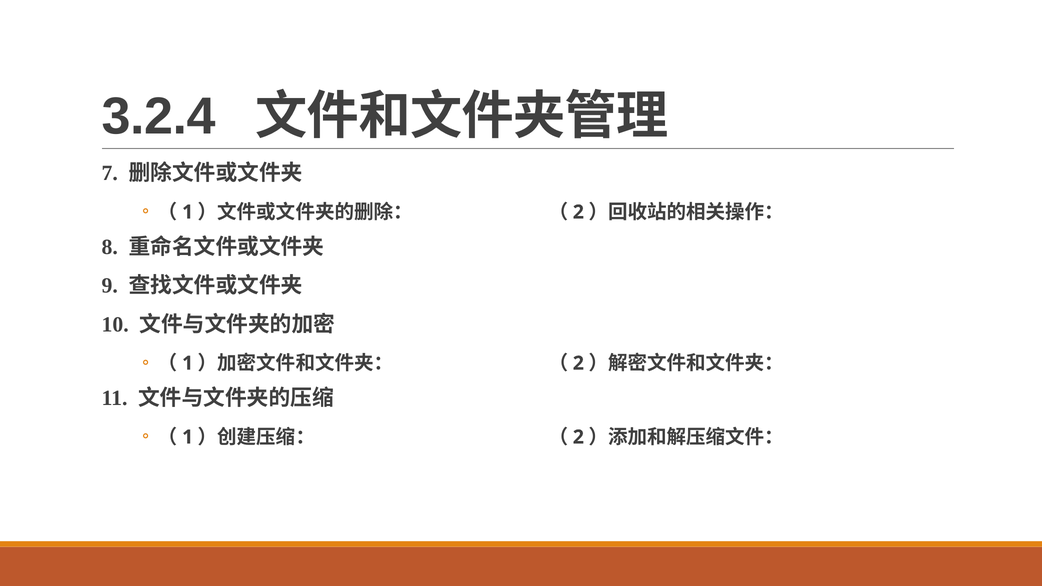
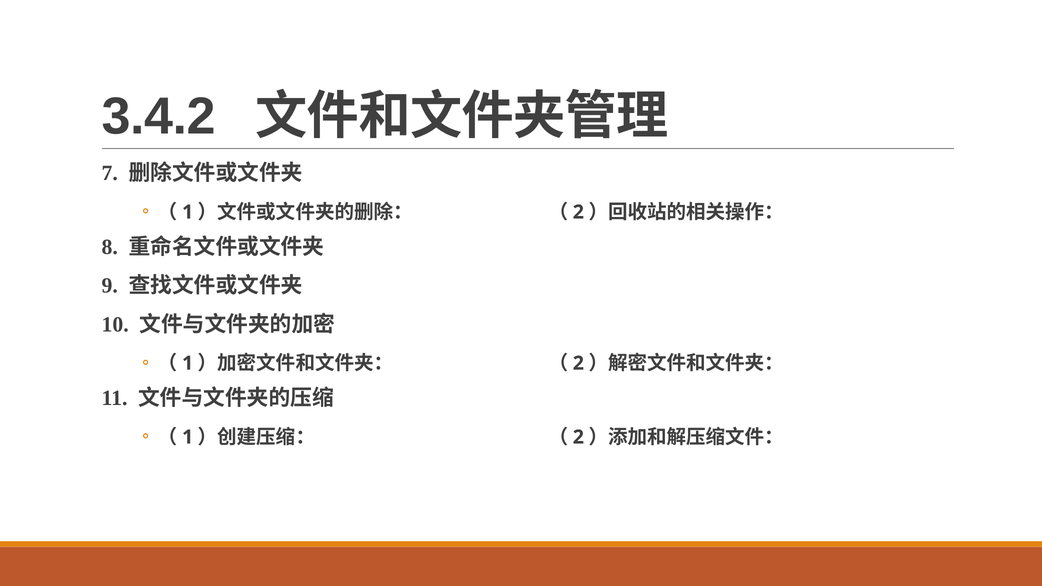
3.2.4: 3.2.4 -> 3.4.2
